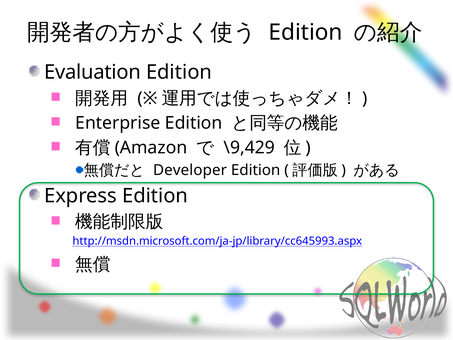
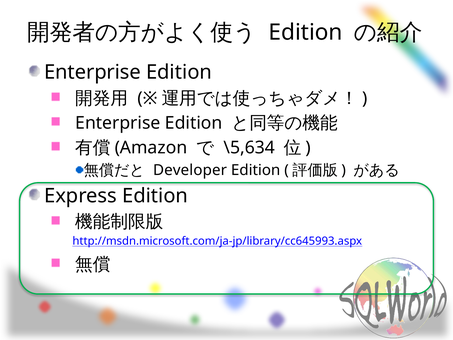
Evaluation at (93, 72): Evaluation -> Enterprise
\9,429: \9,429 -> \5,634
